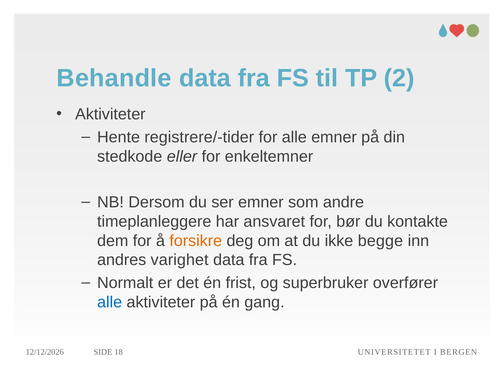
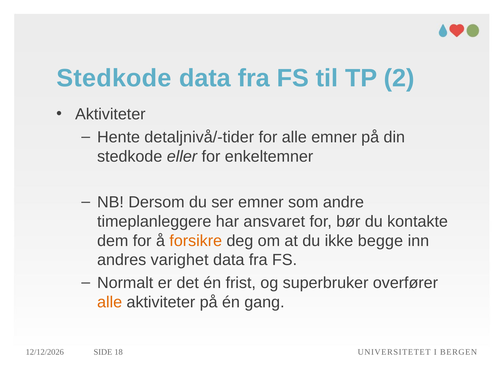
Behandle at (114, 78): Behandle -> Stedkode
registrere/-tider: registrere/-tider -> detaljnivå/-tider
alle at (110, 302) colour: blue -> orange
